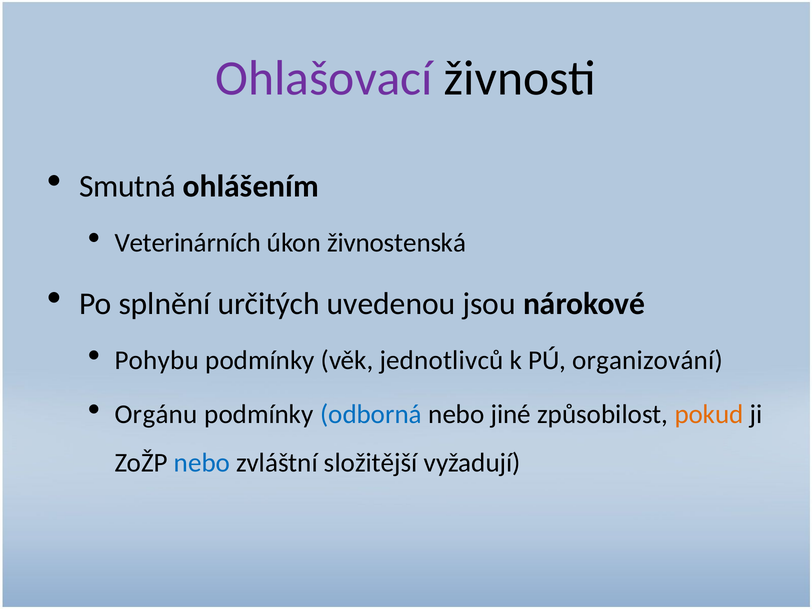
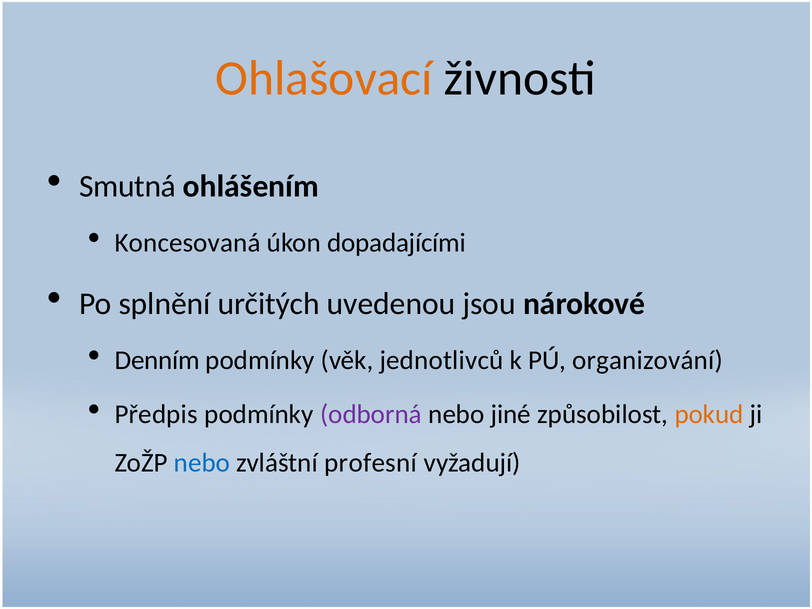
Ohlašovací colour: purple -> orange
Veterinárních: Veterinárních -> Koncesovaná
živnostenská: živnostenská -> dopadajícími
Pohybu: Pohybu -> Denním
Orgánu: Orgánu -> Předpis
odborná colour: blue -> purple
složitější: složitější -> profesní
